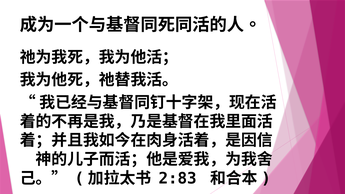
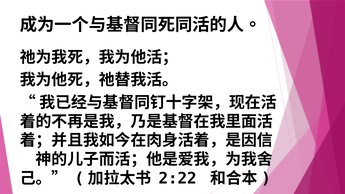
2:83: 2:83 -> 2:22
